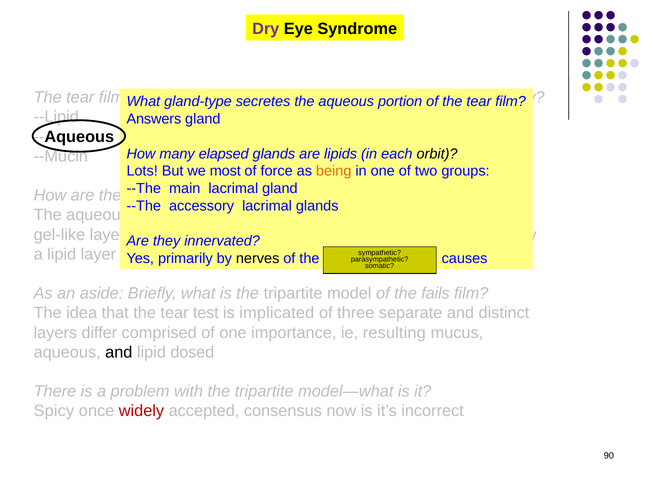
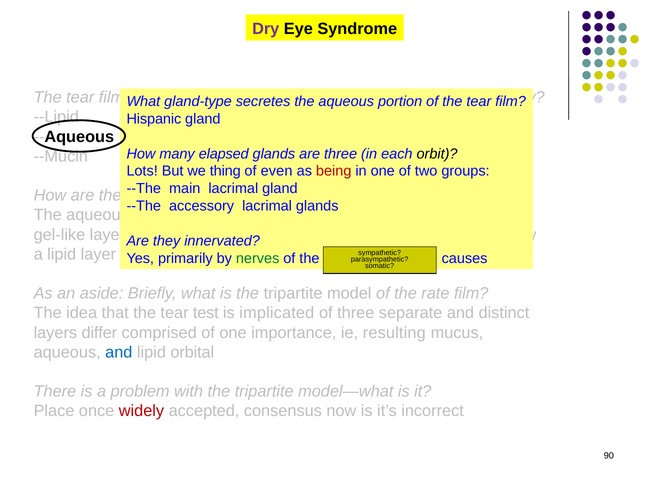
Answers: Answers -> Hispanic
are lipids: lipids -> three
most: most -> thing
force: force -> even
being colour: orange -> red
nerves colour: black -> green
fails: fails -> rate
and at (119, 352) colour: black -> blue
dosed: dosed -> orbital
Spicy: Spicy -> Place
